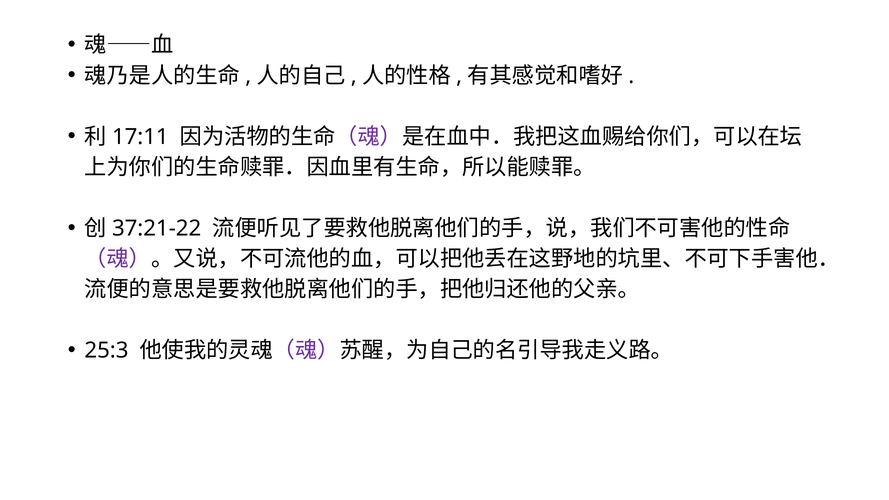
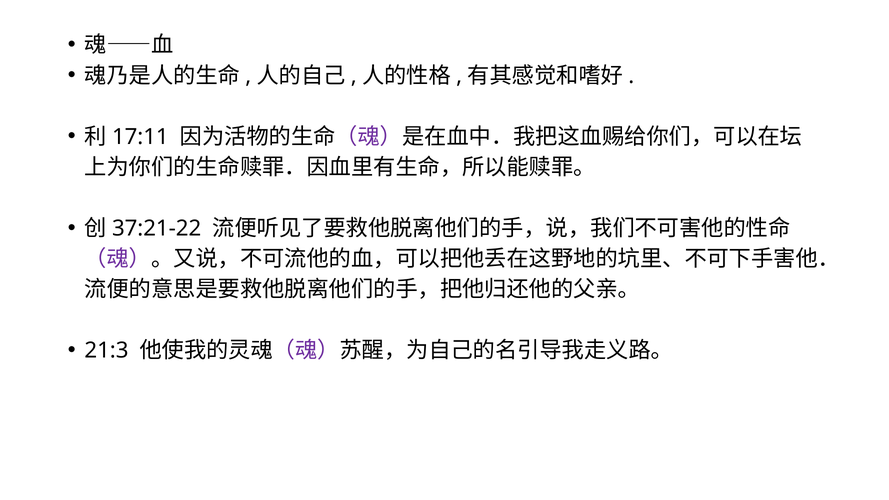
25:3: 25:3 -> 21:3
